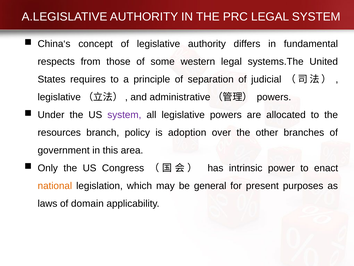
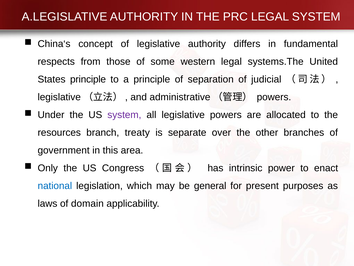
States requires: requires -> principle
policy: policy -> treaty
adoption: adoption -> separate
national colour: orange -> blue
